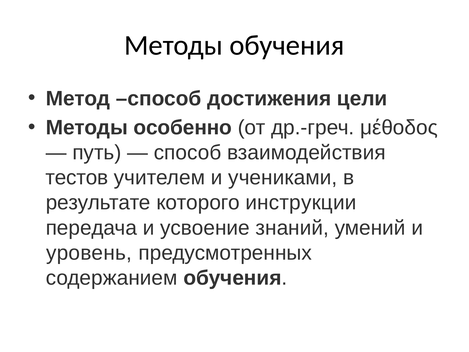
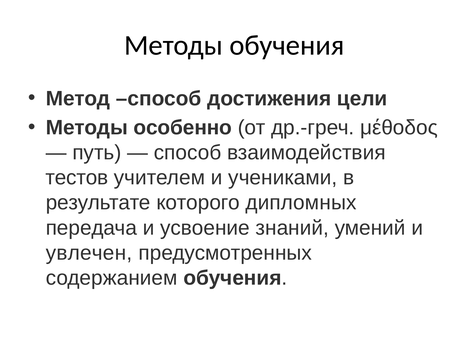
инструкции: инструкции -> дипломных
уровень: уровень -> увлечен
